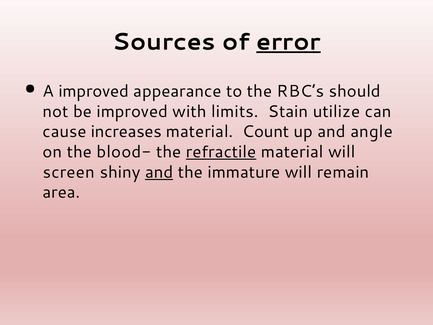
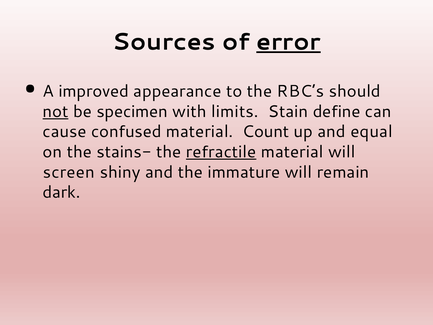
not underline: none -> present
be improved: improved -> specimen
utilize: utilize -> define
increases: increases -> confused
angle: angle -> equal
blood-: blood- -> stains-
and at (159, 172) underline: present -> none
area: area -> dark
